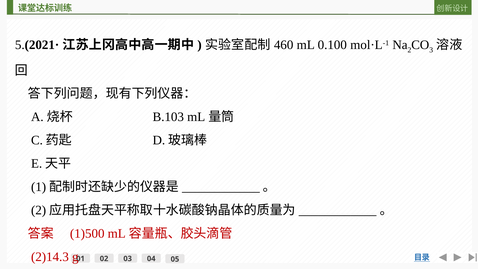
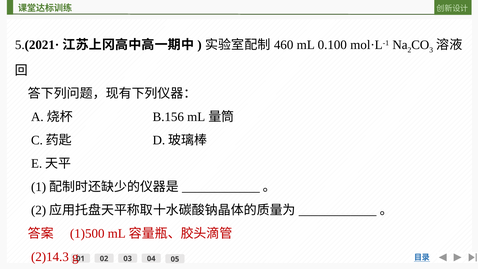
B.103: B.103 -> B.156
